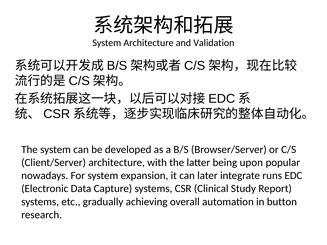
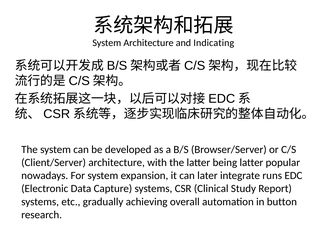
Validation: Validation -> Indicating
being upon: upon -> latter
